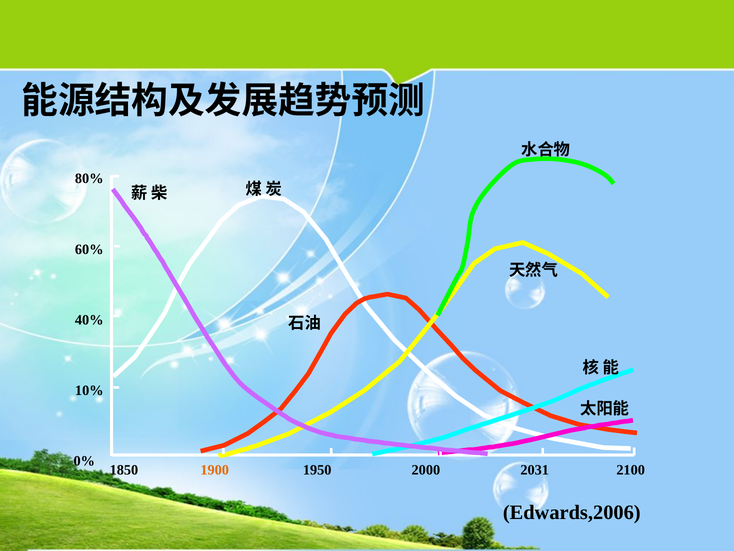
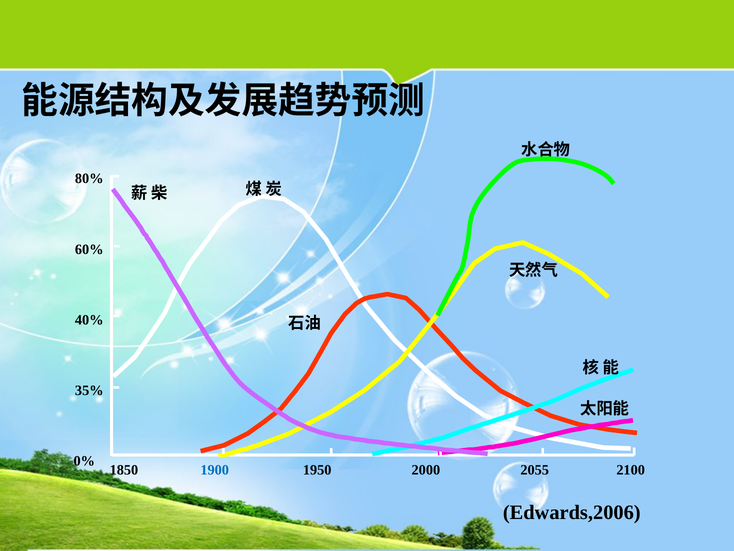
10%: 10% -> 35%
1900 colour: orange -> blue
2031: 2031 -> 2055
